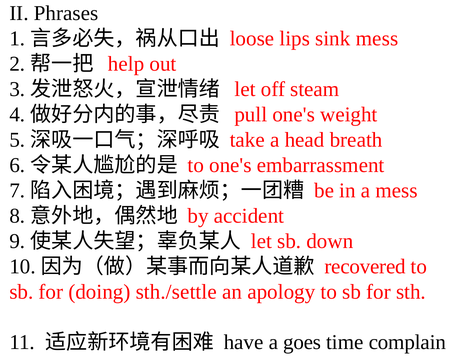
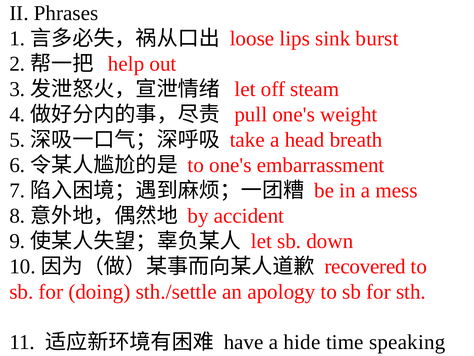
sink mess: mess -> burst
goes: goes -> hide
complain: complain -> speaking
